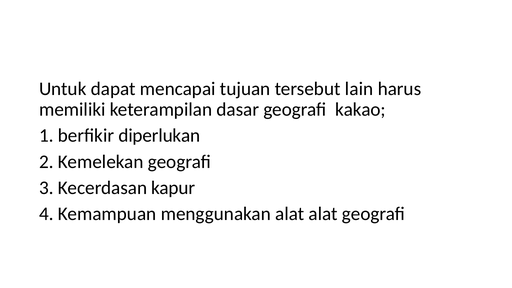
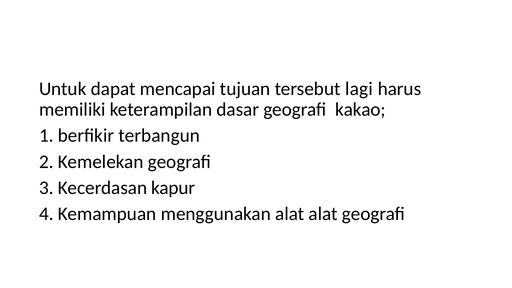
lain: lain -> lagi
diperlukan: diperlukan -> terbangun
